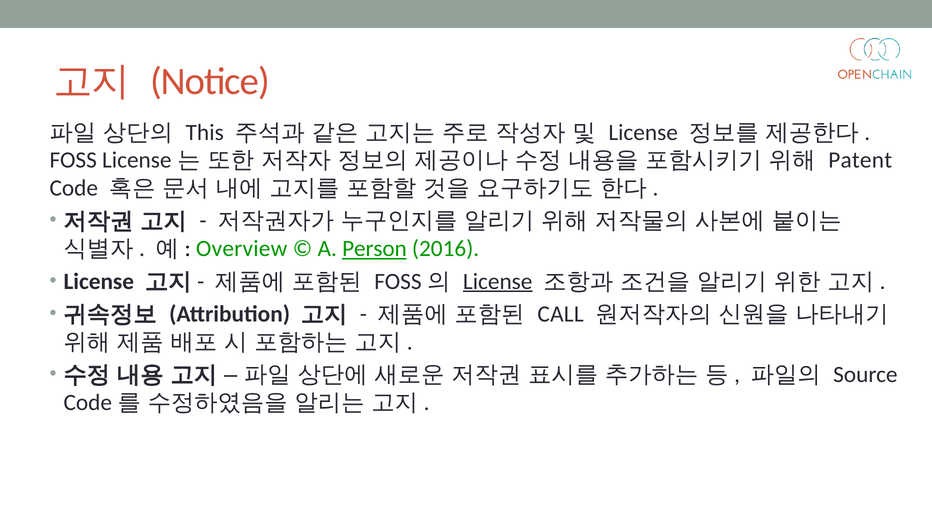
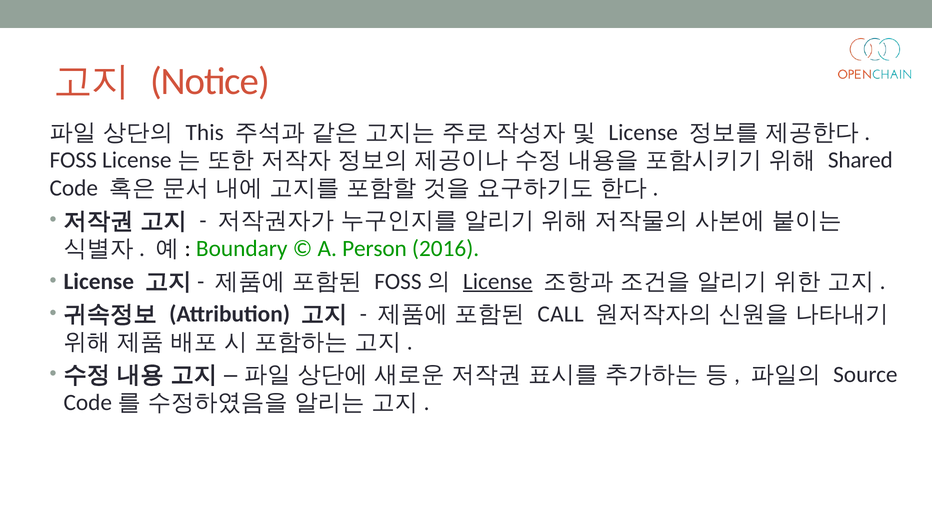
Patent: Patent -> Shared
Overview: Overview -> Boundary
Person underline: present -> none
